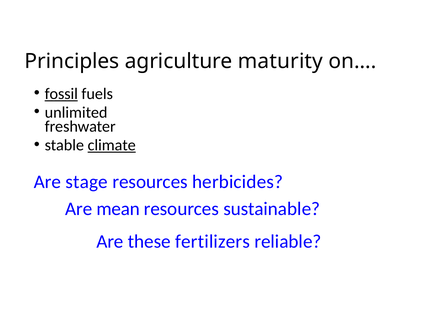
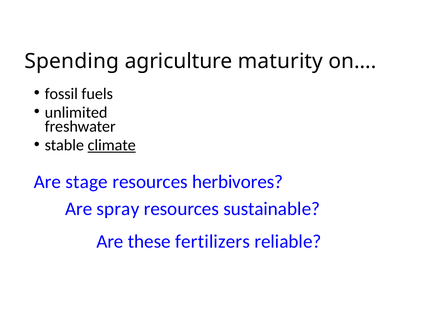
Principles: Principles -> Spending
fossil underline: present -> none
herbicides: herbicides -> herbivores
mean: mean -> spray
